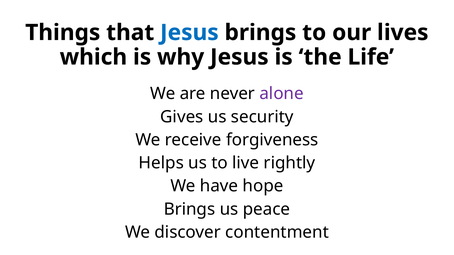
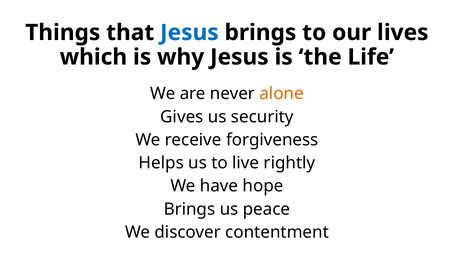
alone colour: purple -> orange
